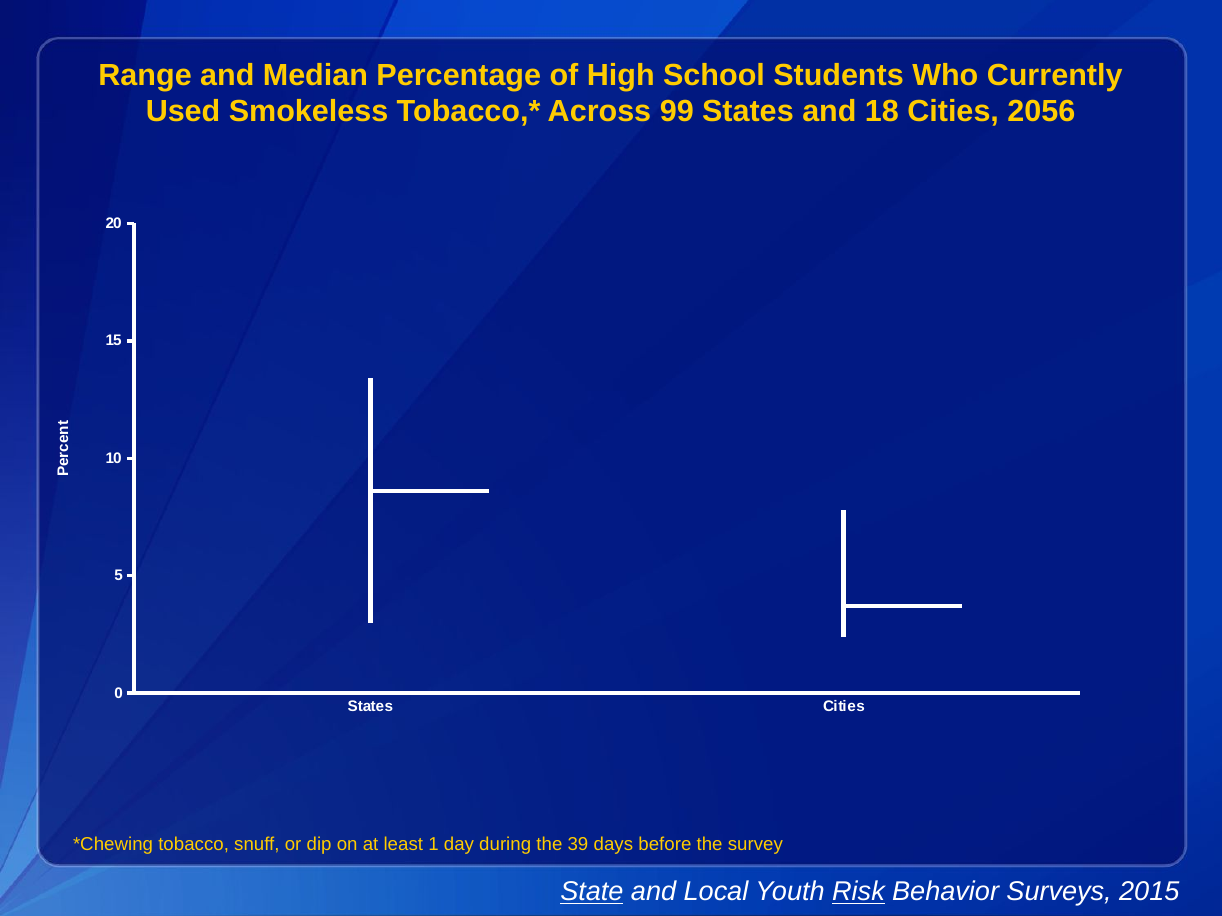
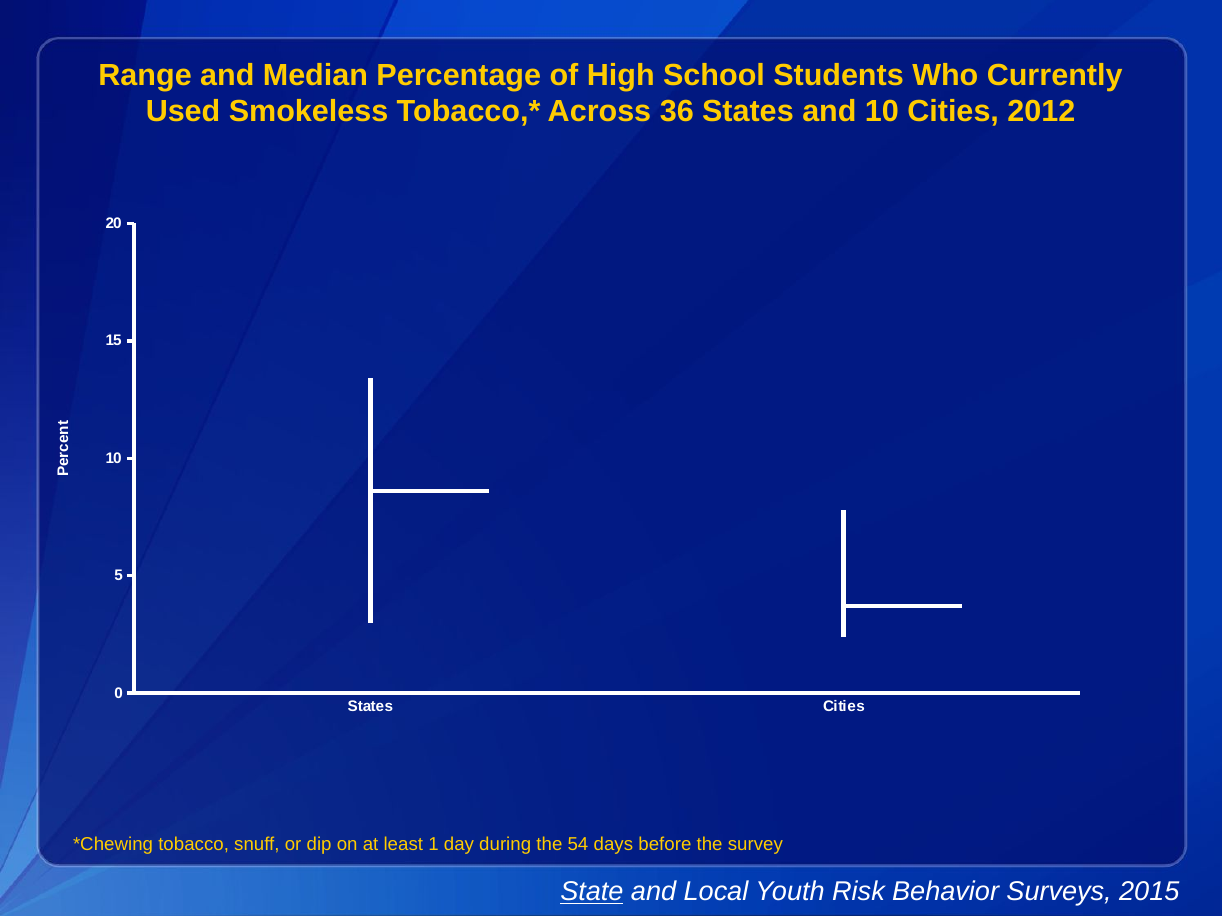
99: 99 -> 36
and 18: 18 -> 10
2056: 2056 -> 2012
39: 39 -> 54
Risk underline: present -> none
